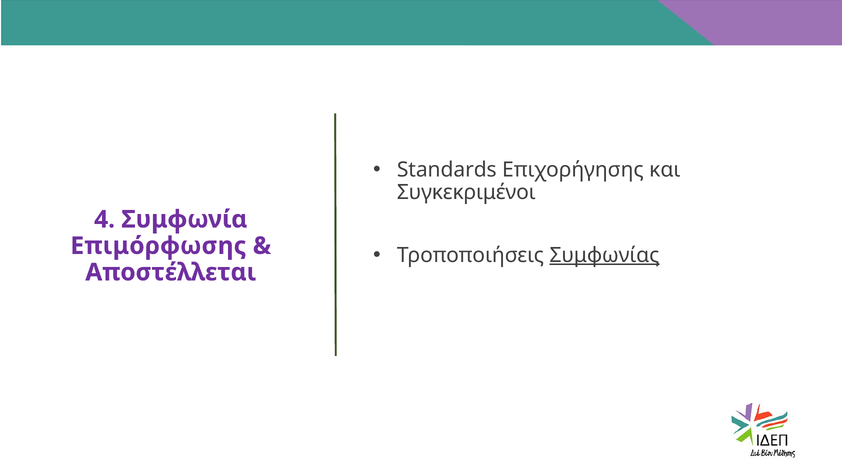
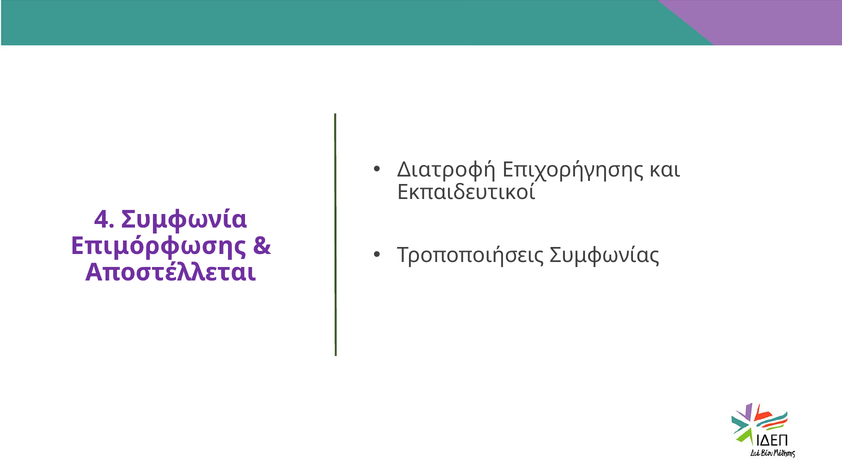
Standards: Standards -> Διατροφή
Συγκεκριμένοι: Συγκεκριμένοι -> Εκπαιδευτικοί
Συμφωνίας underline: present -> none
